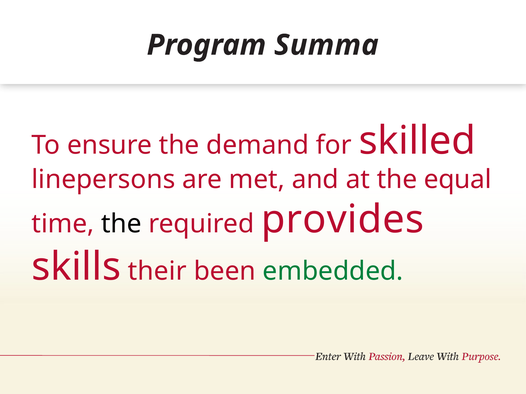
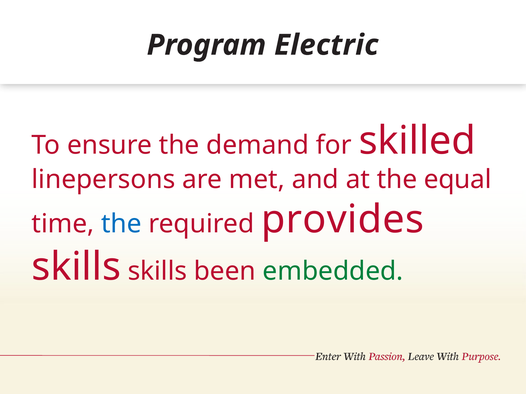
Summa: Summa -> Electric
the at (121, 224) colour: black -> blue
skills their: their -> skills
